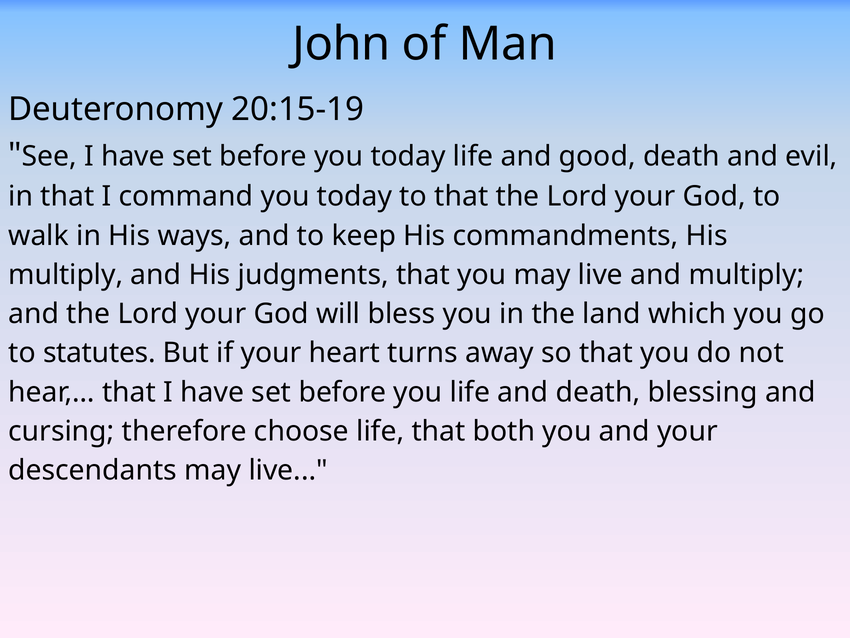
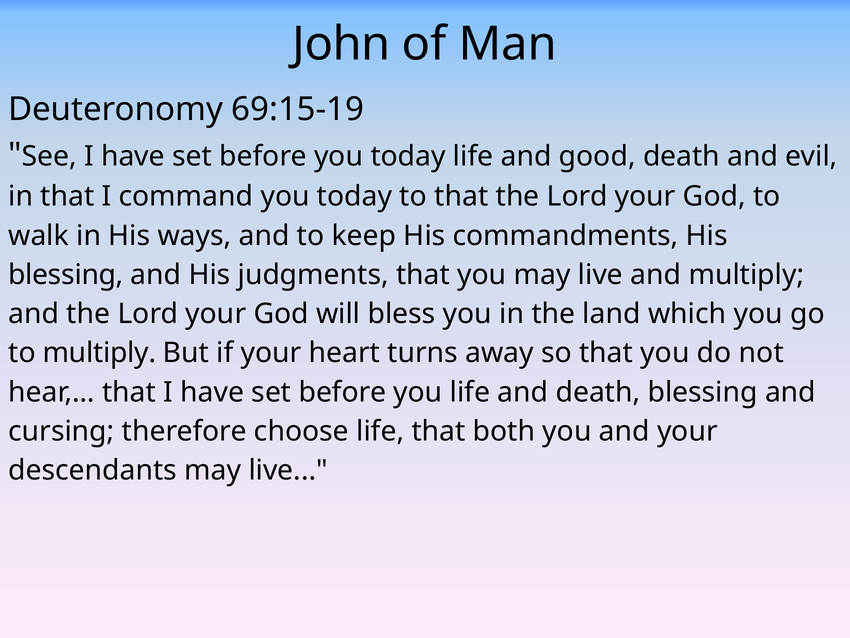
20:15-19: 20:15-19 -> 69:15-19
multiply at (66, 275): multiply -> blessing
to statutes: statutes -> multiply
